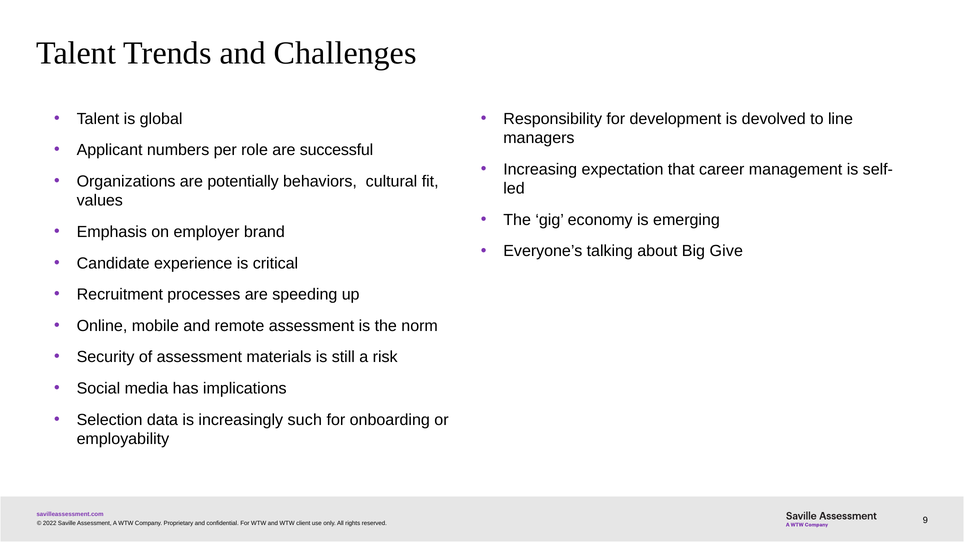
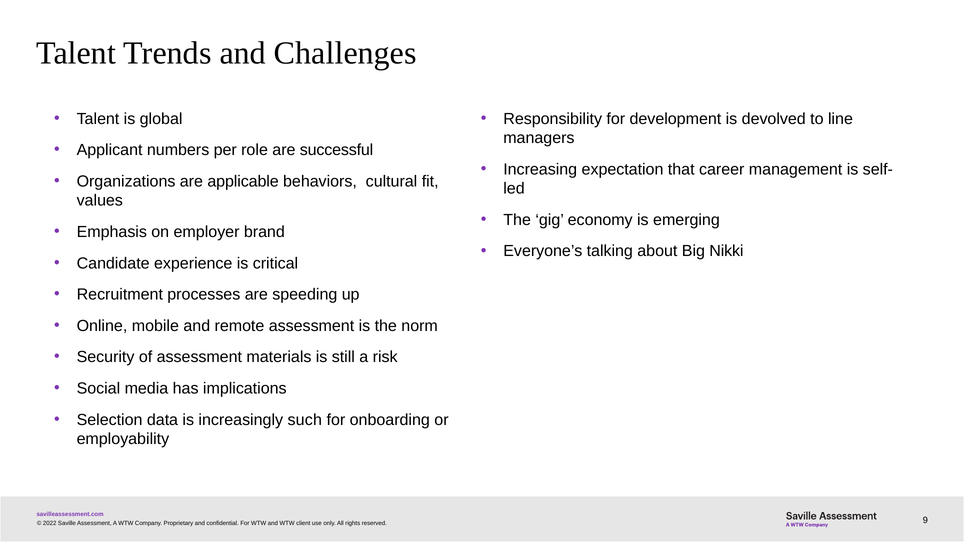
potentially: potentially -> applicable
Give: Give -> Nikki
